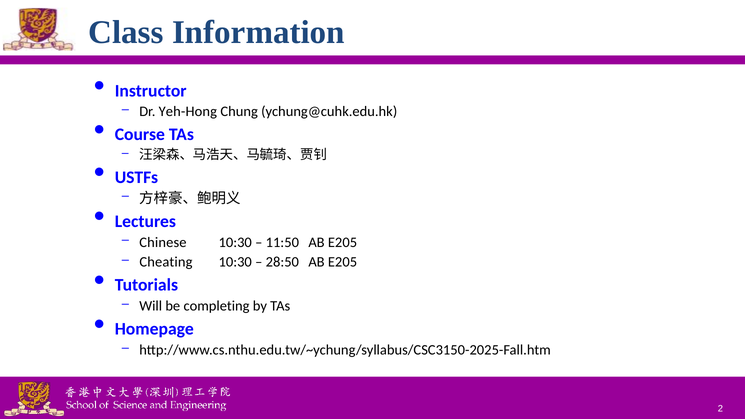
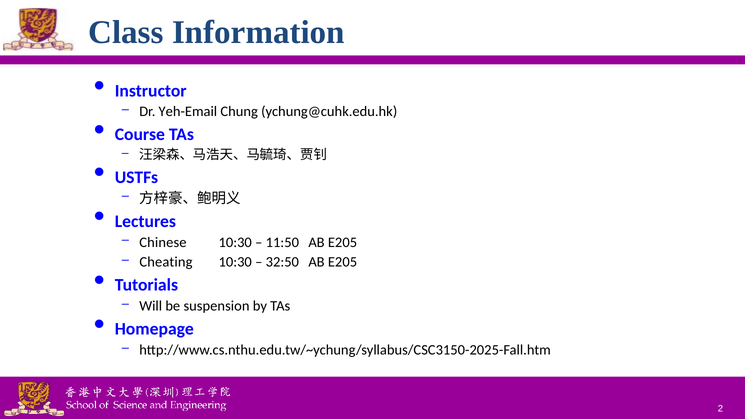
Yeh-Hong: Yeh-Hong -> Yeh-Email
28:50: 28:50 -> 32:50
completing: completing -> suspension
